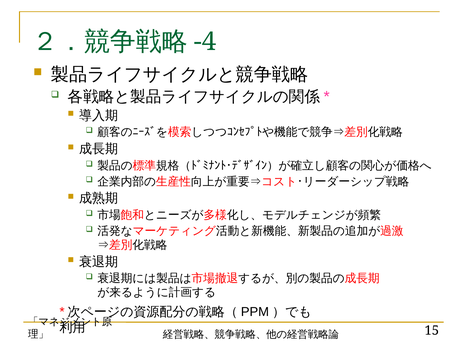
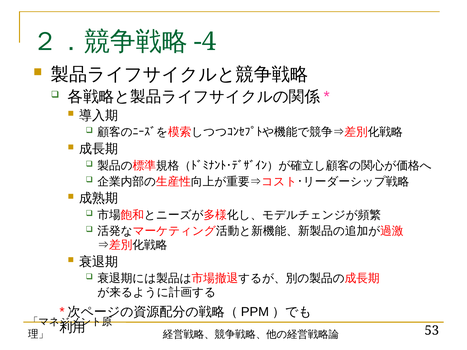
15: 15 -> 53
